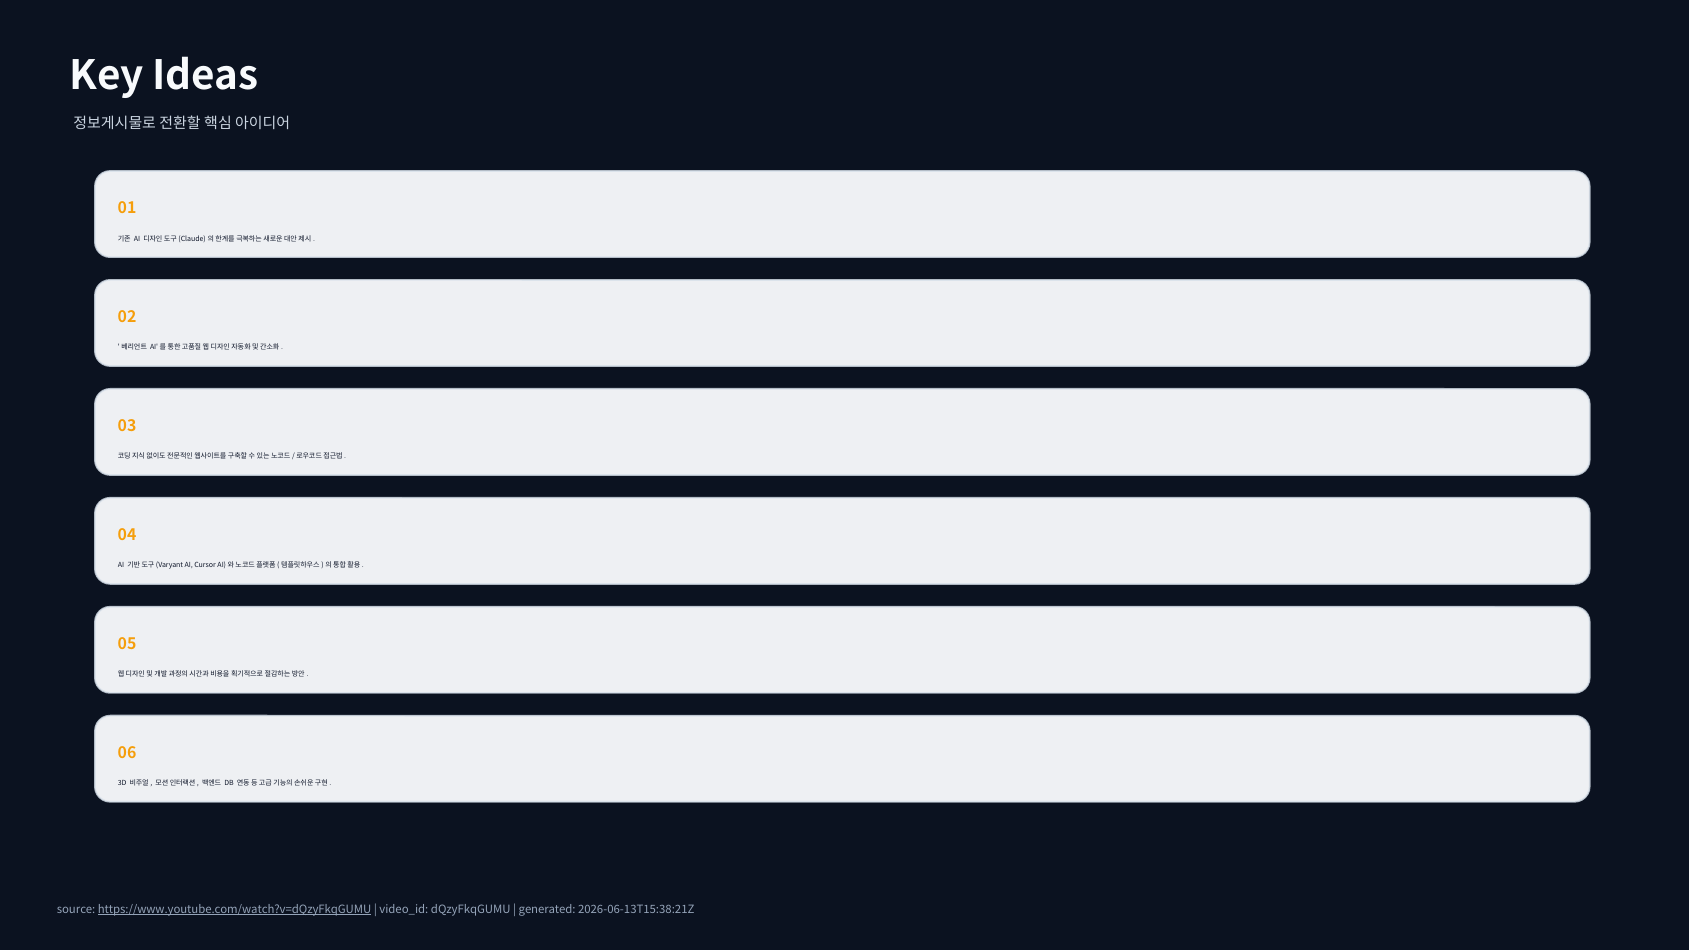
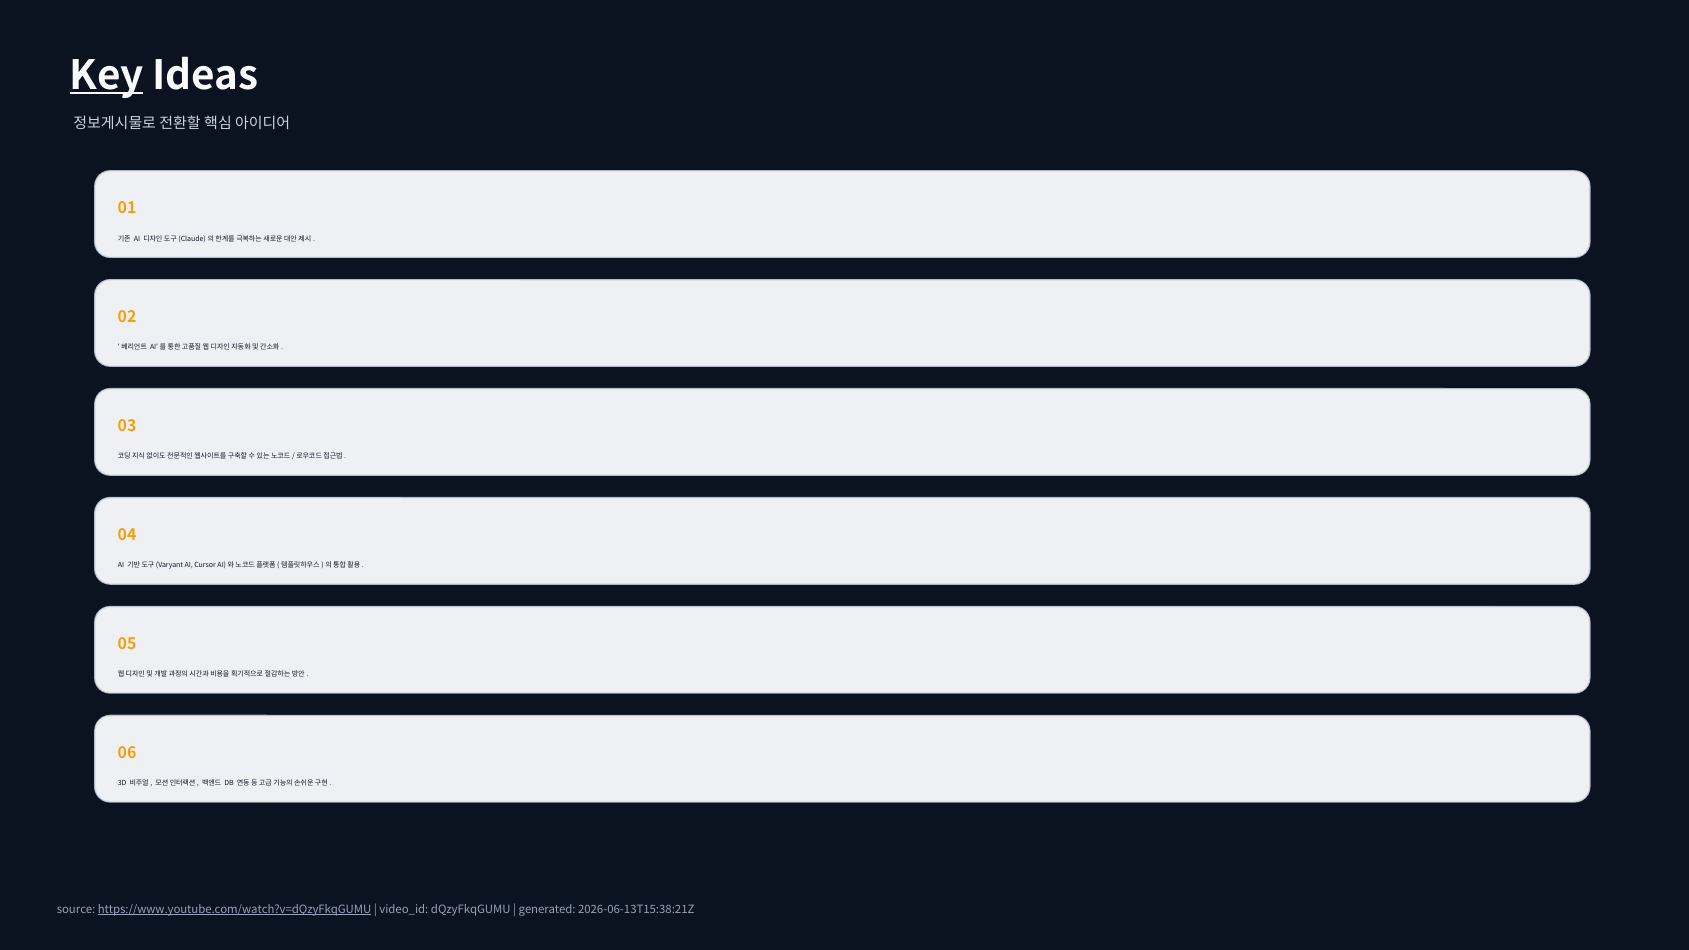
Key underline: none -> present
